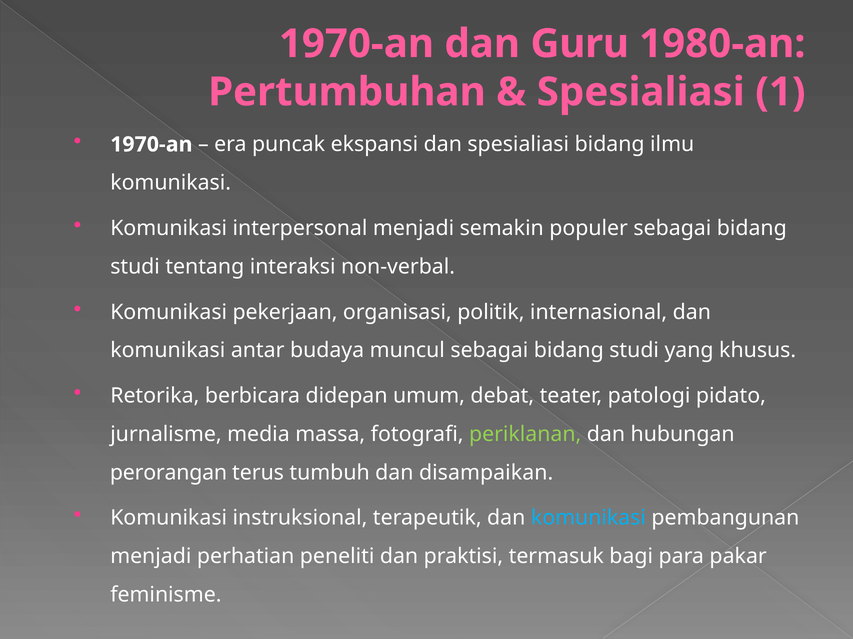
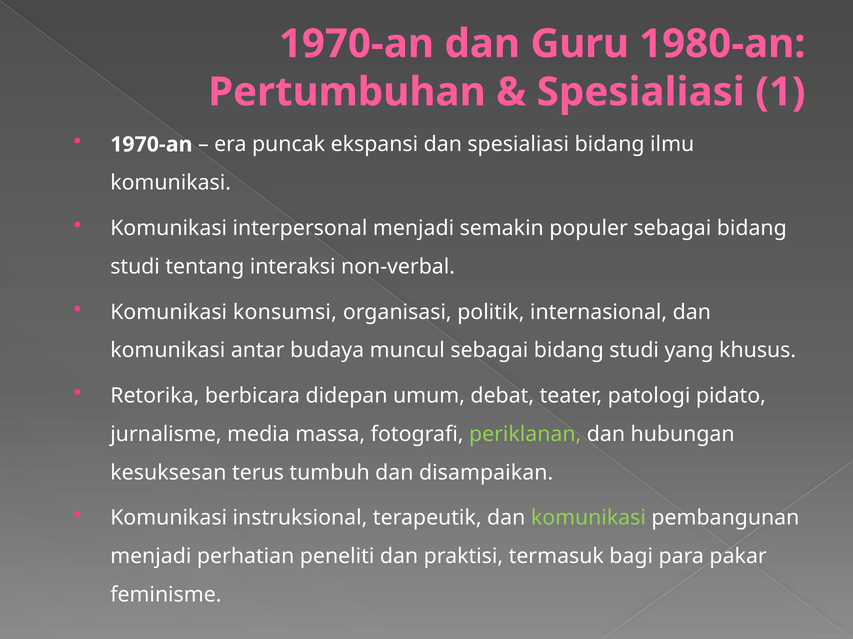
pekerjaan: pekerjaan -> konsumsi
perorangan: perorangan -> kesuksesan
komunikasi at (588, 519) colour: light blue -> light green
